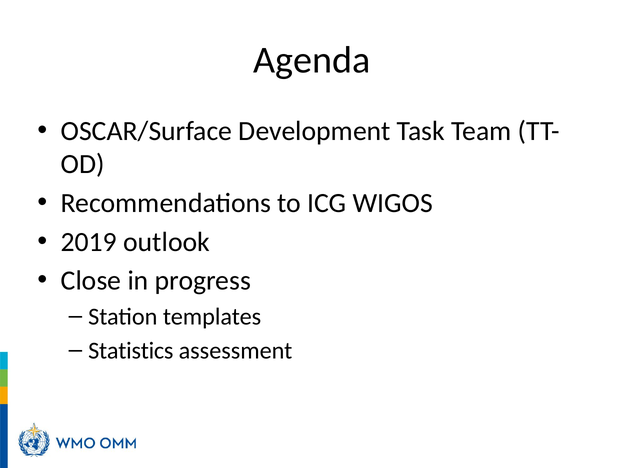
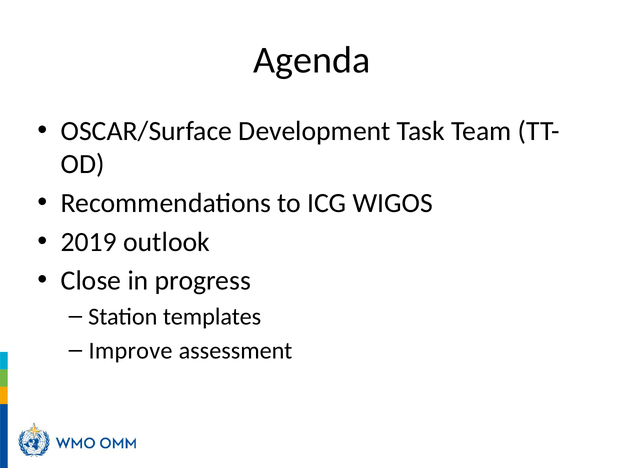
Statistics: Statistics -> Improve
